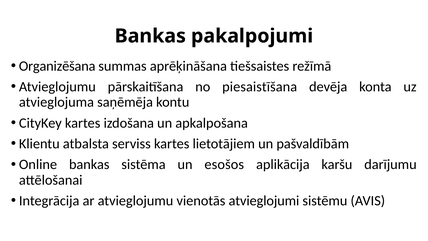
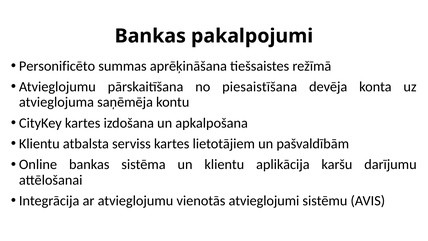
Organizēšana: Organizēšana -> Personificēto
un esošos: esošos -> klientu
